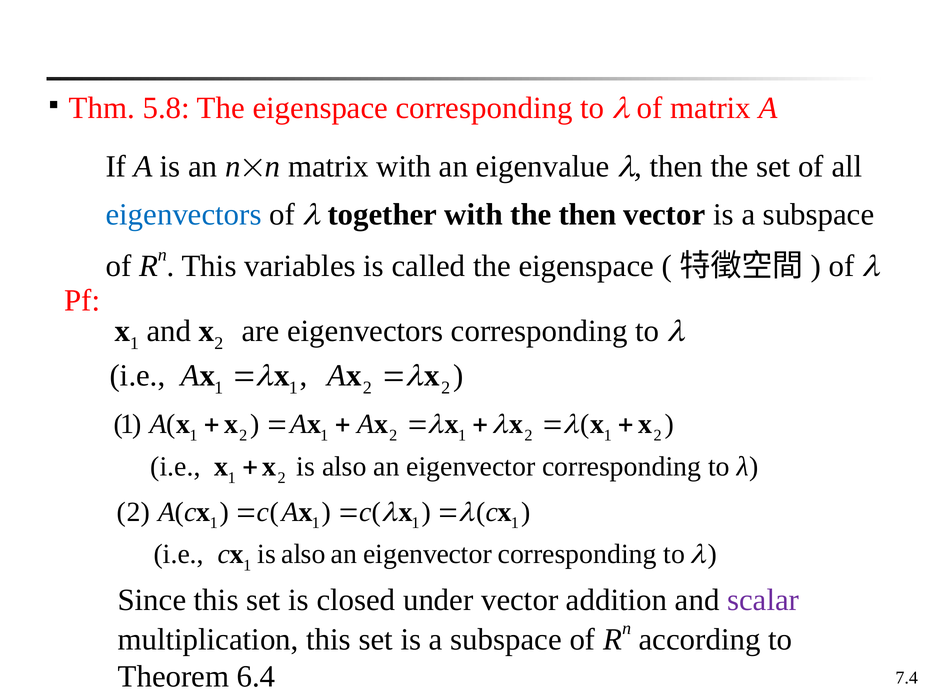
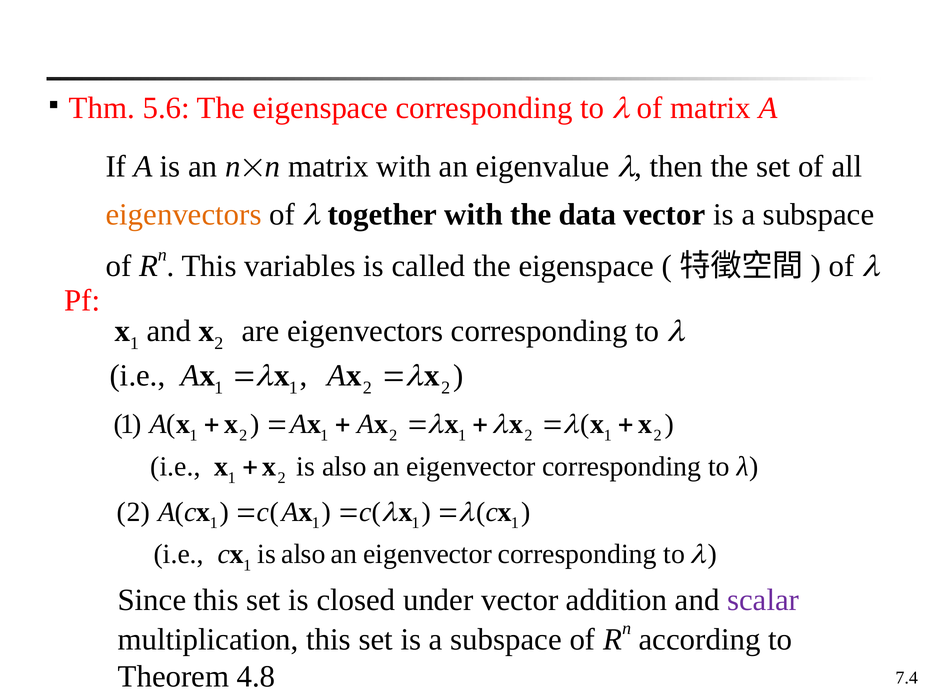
5.8: 5.8 -> 5.6
eigenvectors at (184, 215) colour: blue -> orange
the then: then -> data
6.4: 6.4 -> 4.8
